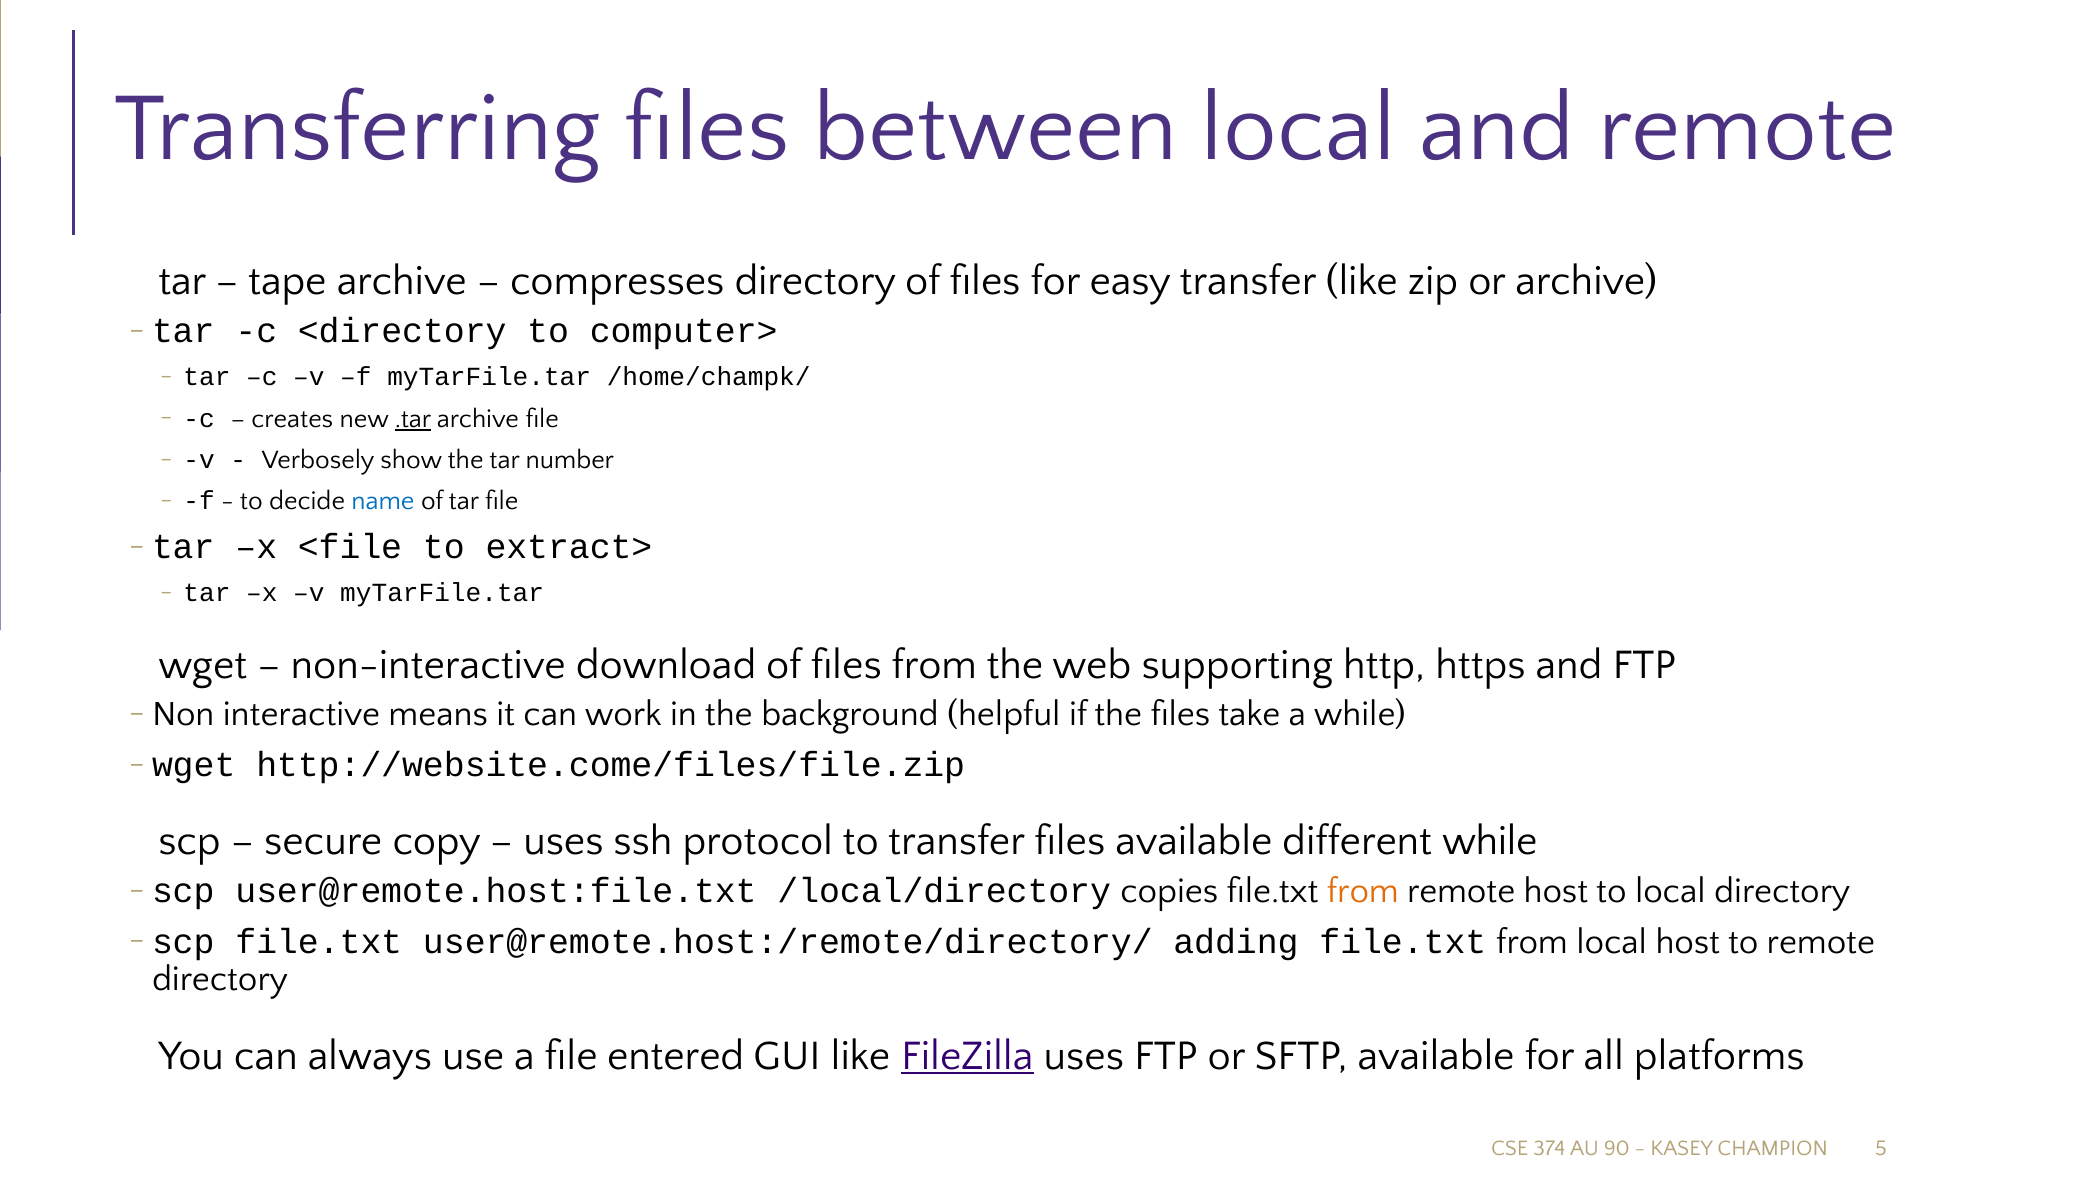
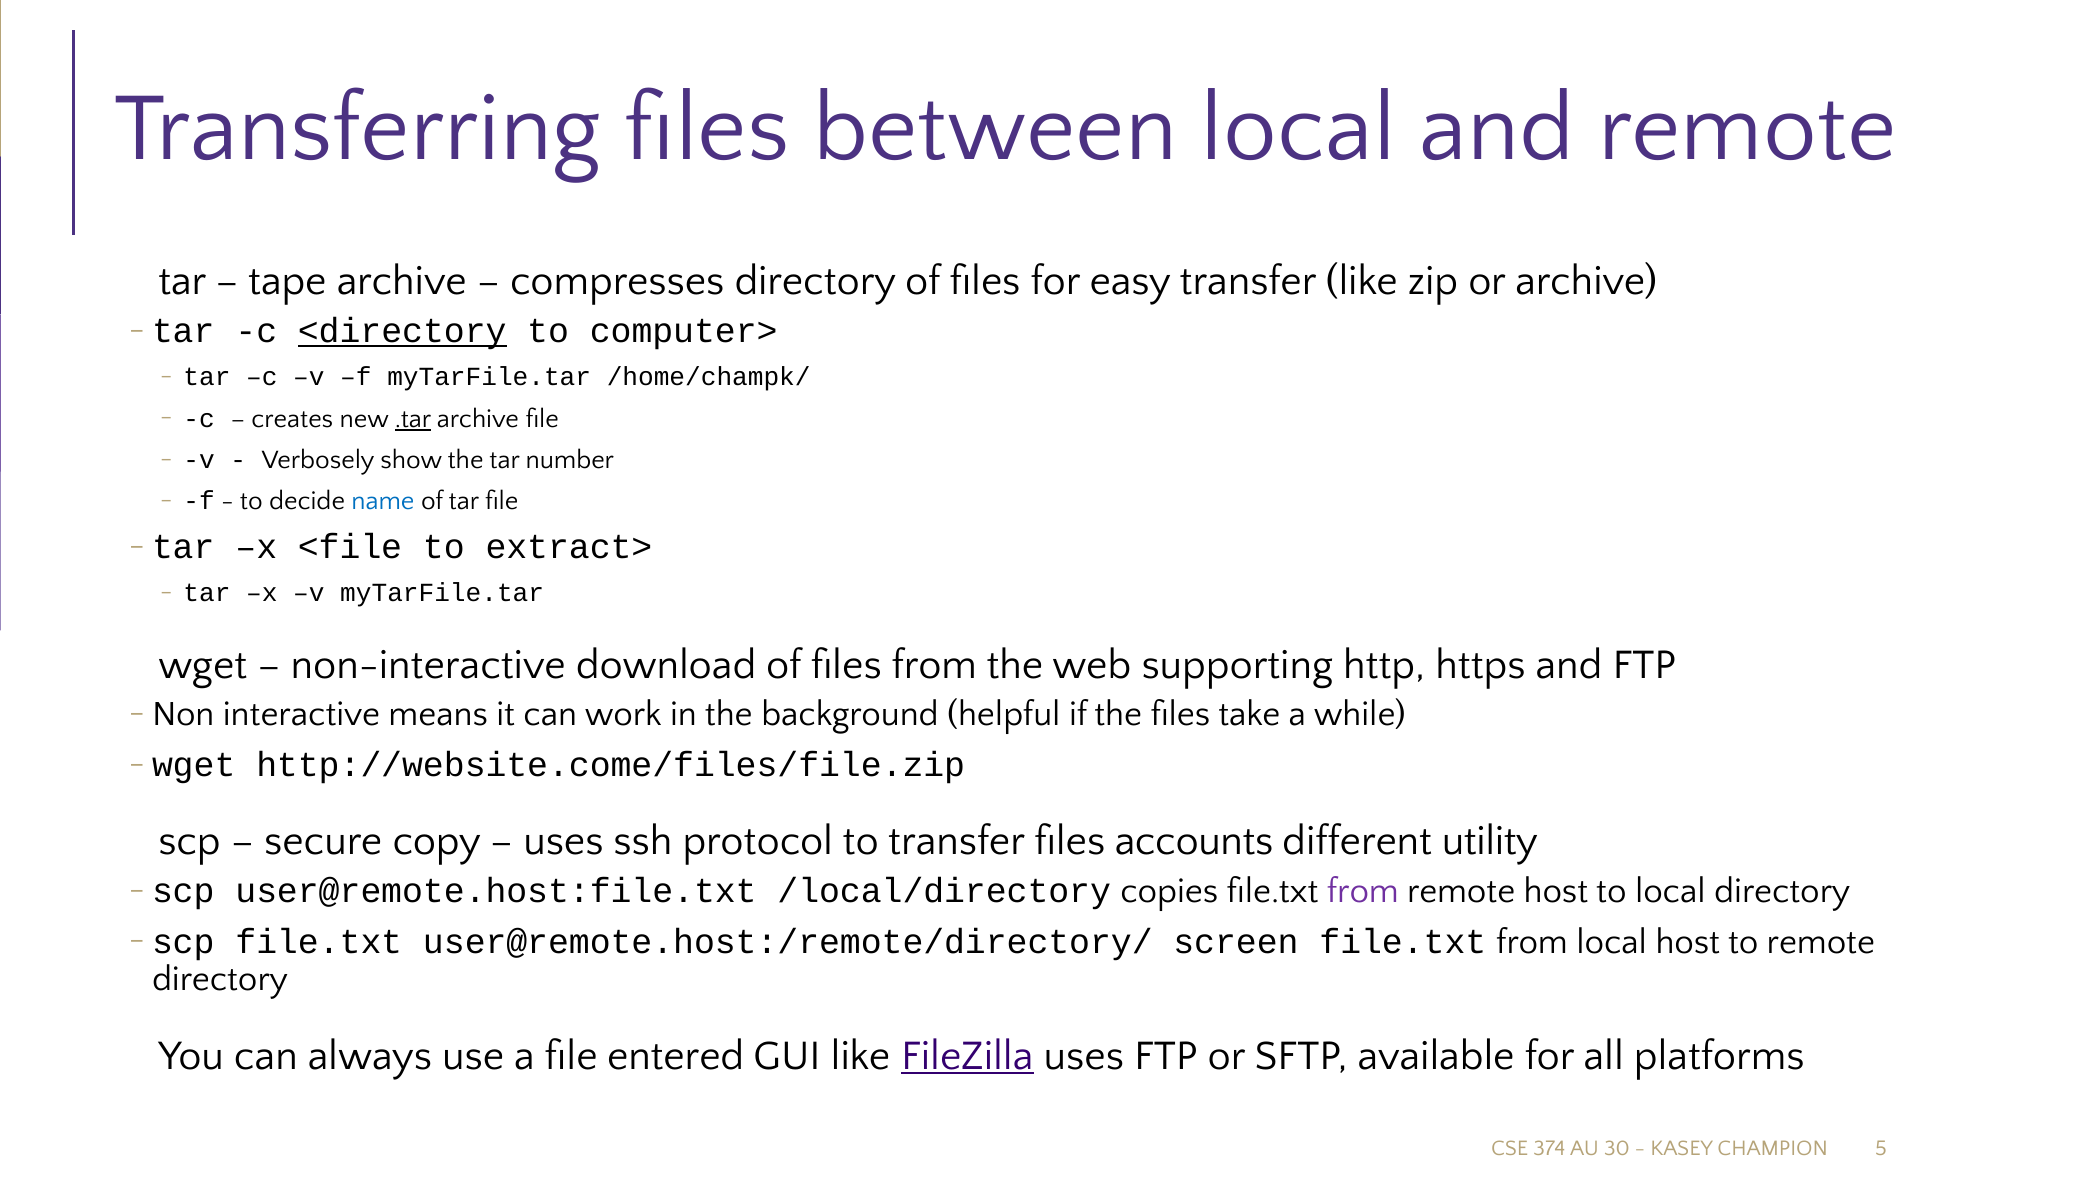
<directory underline: none -> present
files available: available -> accounts
different while: while -> utility
from at (1363, 891) colour: orange -> purple
adding: adding -> screen
90: 90 -> 30
